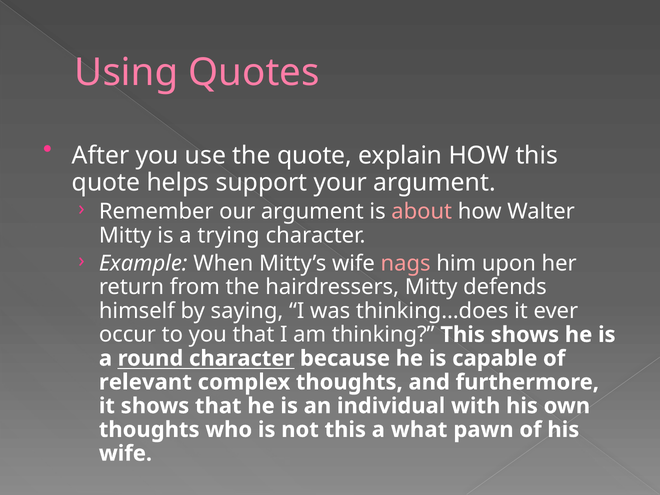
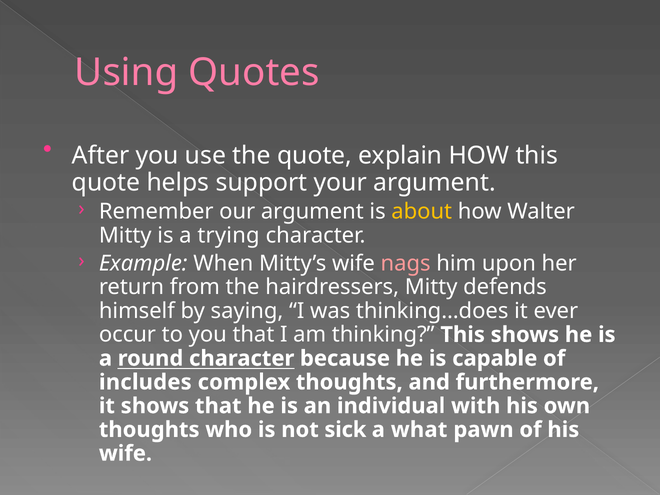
about colour: pink -> yellow
relevant: relevant -> includes
not this: this -> sick
